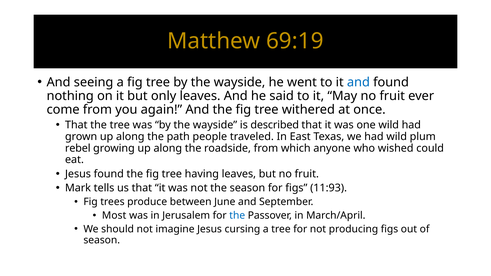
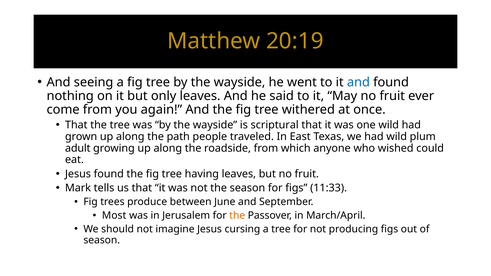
69:19: 69:19 -> 20:19
described: described -> scriptural
rebel: rebel -> adult
11:93: 11:93 -> 11:33
the at (237, 216) colour: blue -> orange
